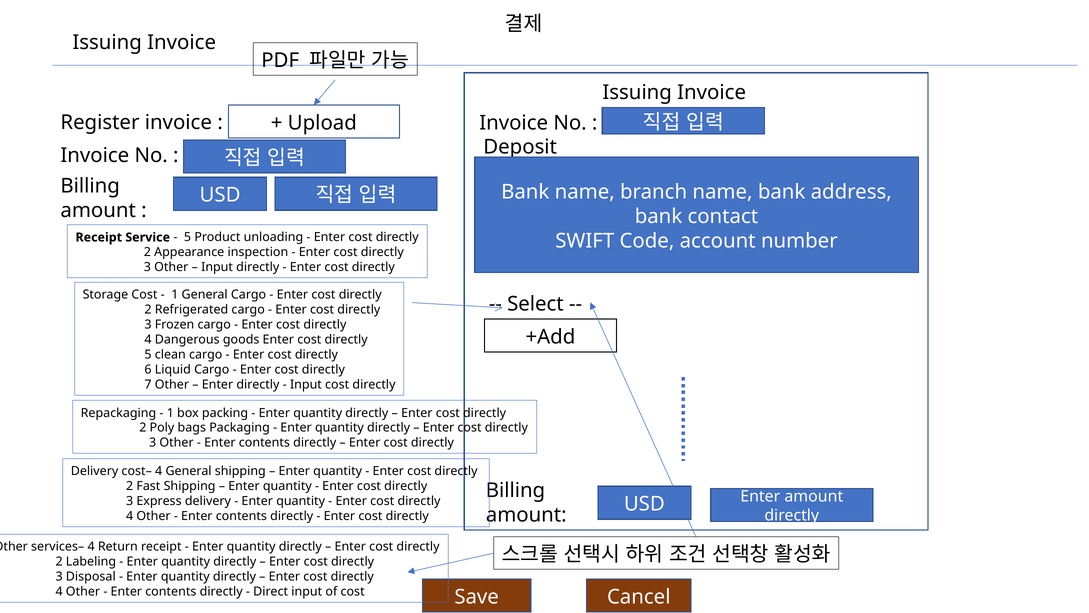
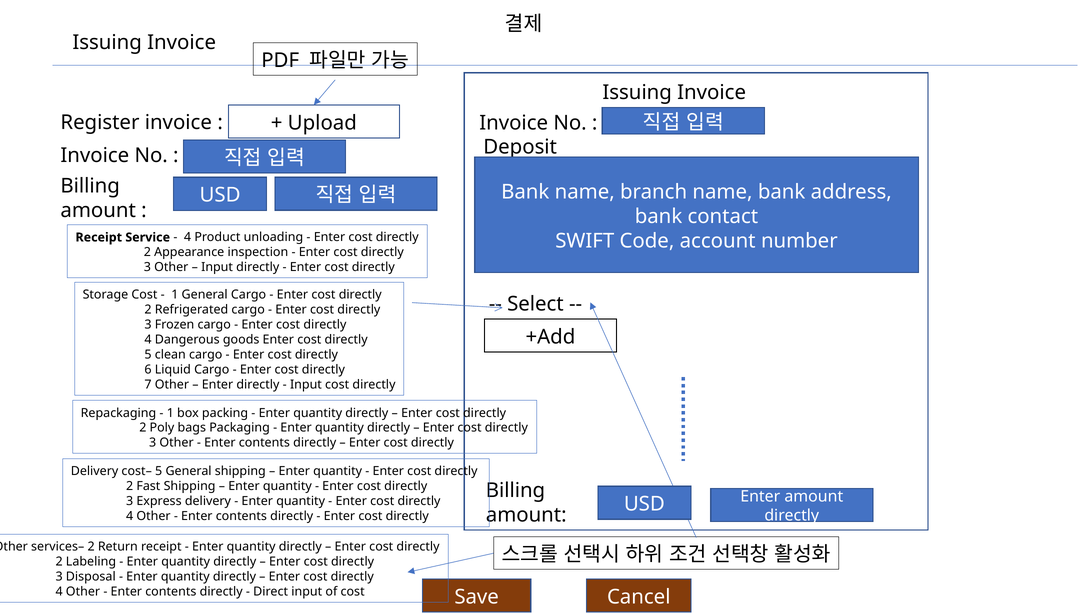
5 at (188, 237): 5 -> 4
cost– 4: 4 -> 5
services– 4: 4 -> 2
